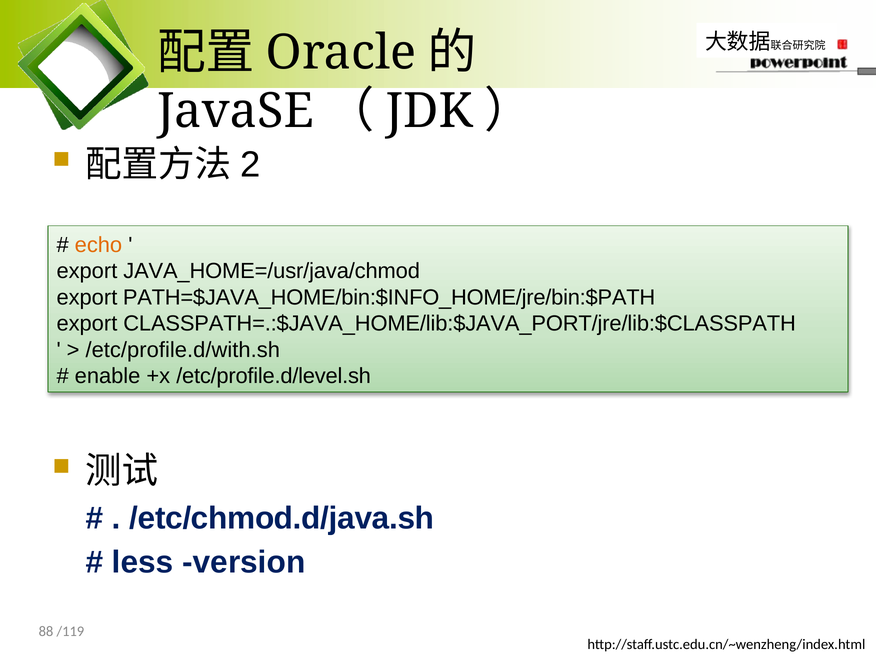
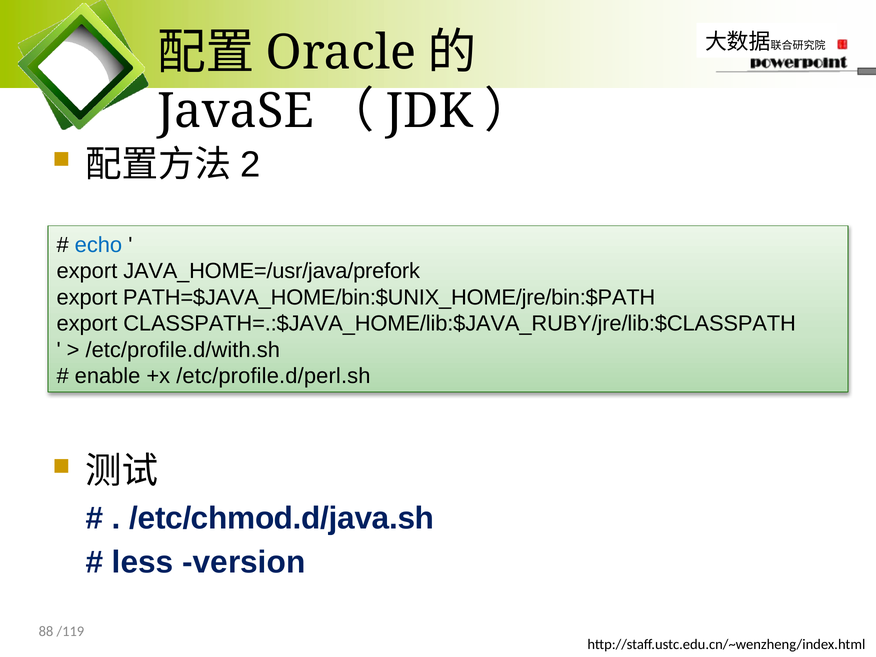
echo colour: orange -> blue
JAVA_HOME=/usr/java/chmod: JAVA_HOME=/usr/java/chmod -> JAVA_HOME=/usr/java/prefork
PATH=$JAVA_HOME/bin:$INFO_HOME/jre/bin:$PATH: PATH=$JAVA_HOME/bin:$INFO_HOME/jre/bin:$PATH -> PATH=$JAVA_HOME/bin:$UNIX_HOME/jre/bin:$PATH
CLASSPATH=.:$JAVA_HOME/lib:$JAVA_PORT/jre/lib:$CLASSPATH: CLASSPATH=.:$JAVA_HOME/lib:$JAVA_PORT/jre/lib:$CLASSPATH -> CLASSPATH=.:$JAVA_HOME/lib:$JAVA_RUBY/jre/lib:$CLASSPATH
/etc/profile.d/level.sh: /etc/profile.d/level.sh -> /etc/profile.d/perl.sh
